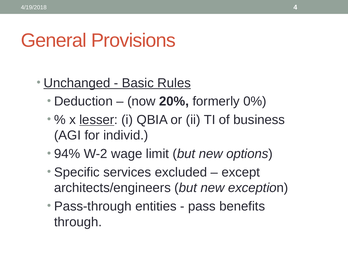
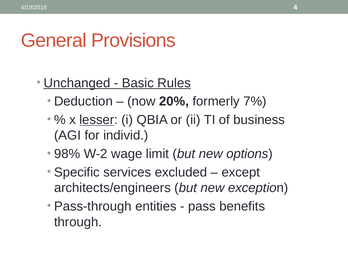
0%: 0% -> 7%
94%: 94% -> 98%
